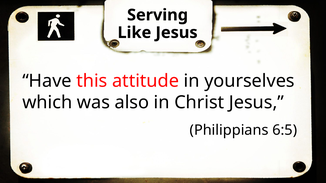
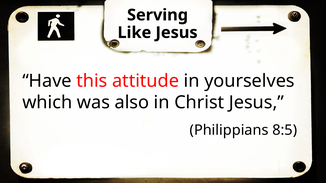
6:5: 6:5 -> 8:5
